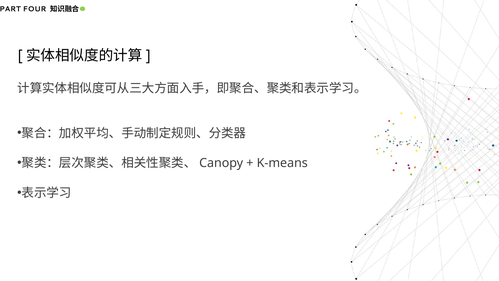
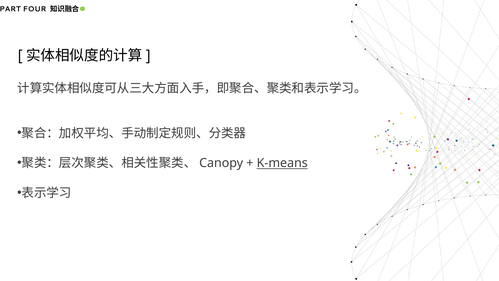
K-means underline: none -> present
